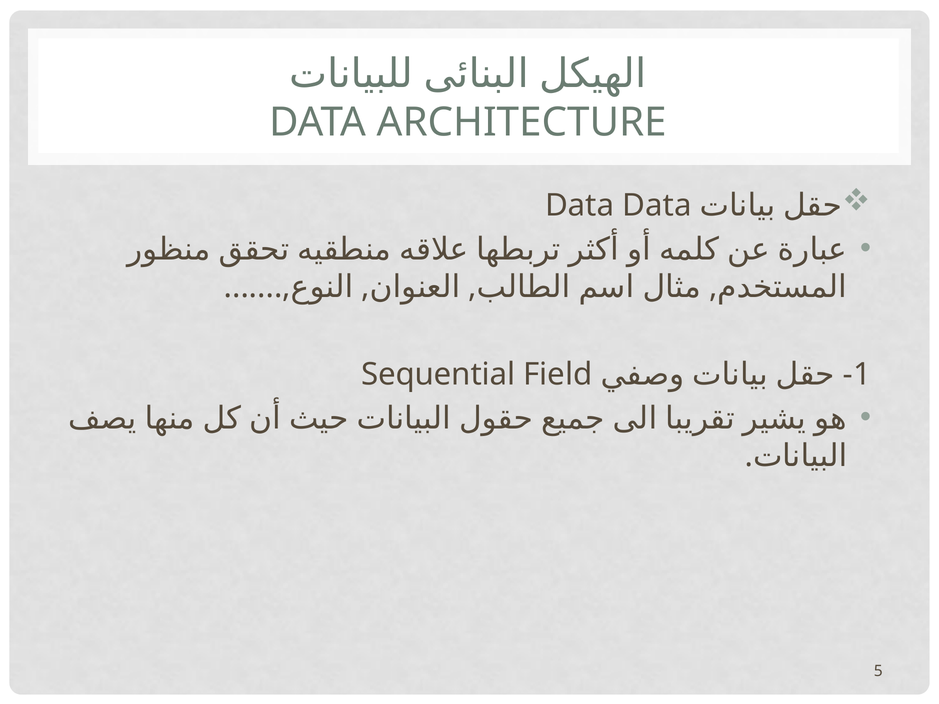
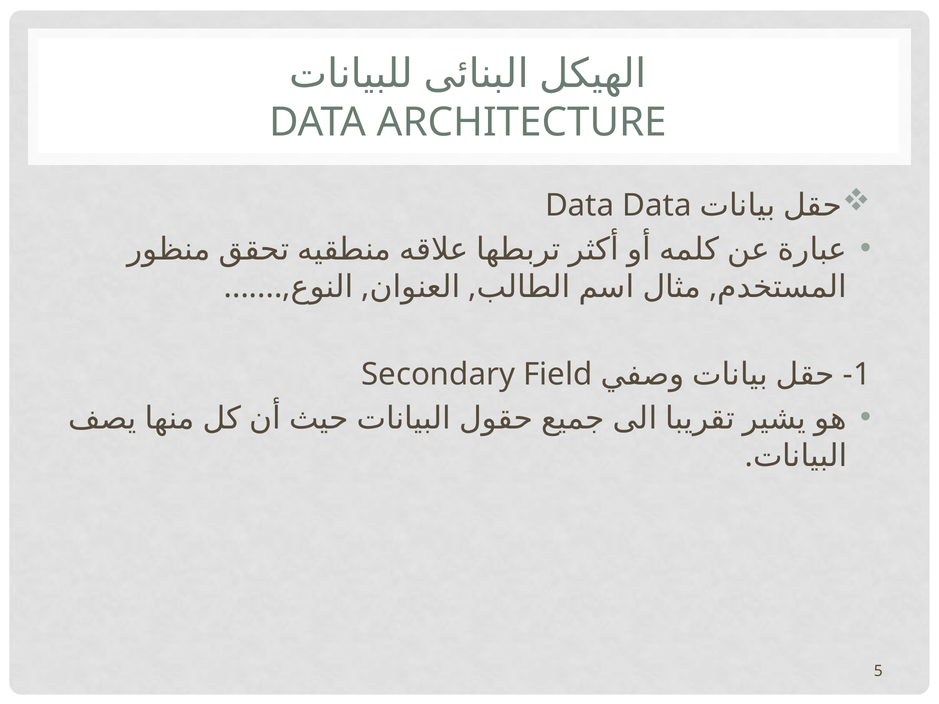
Sequential: Sequential -> Secondary
